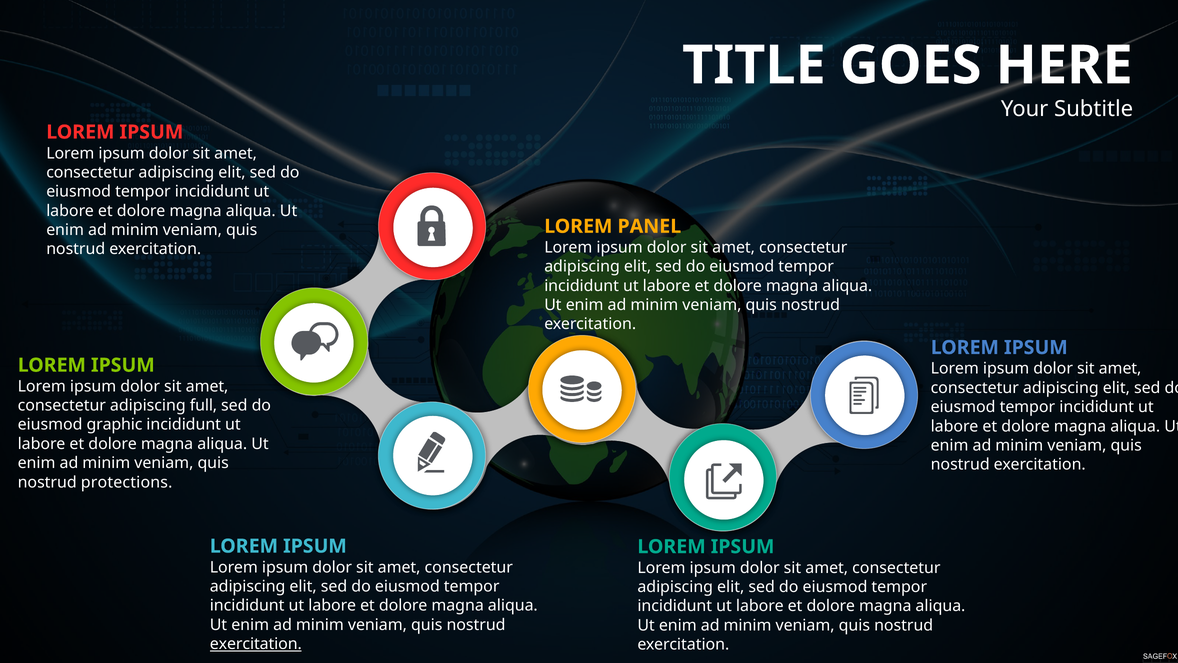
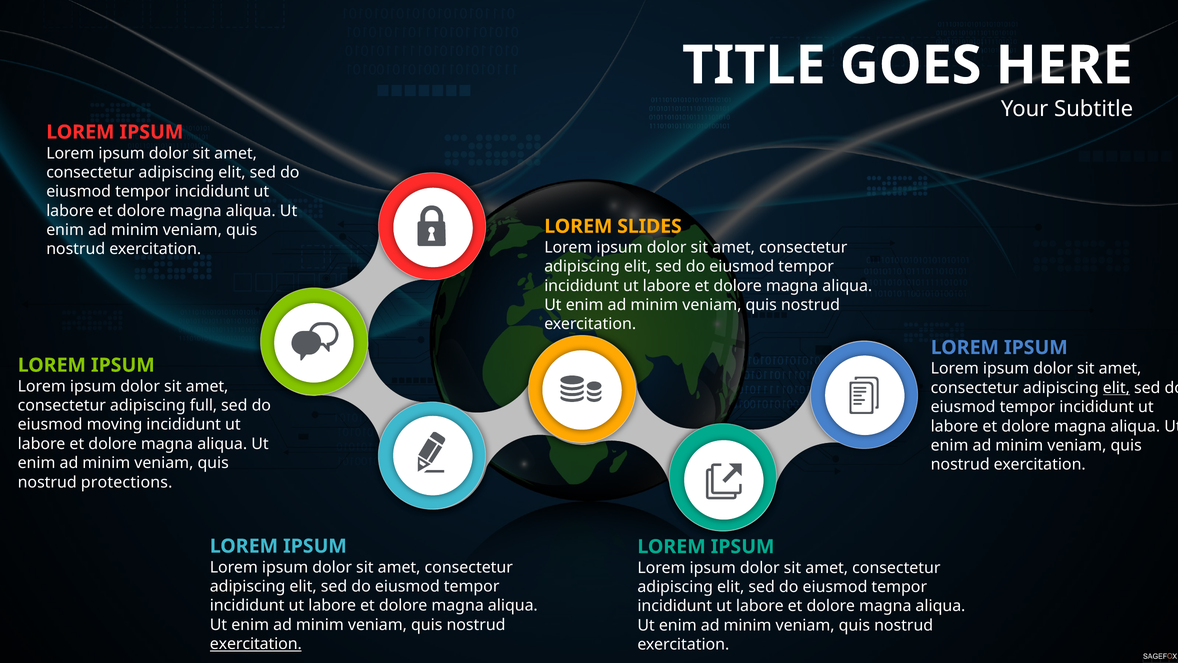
PANEL: PANEL -> SLIDES
elit at (1116, 388) underline: none -> present
graphic: graphic -> moving
